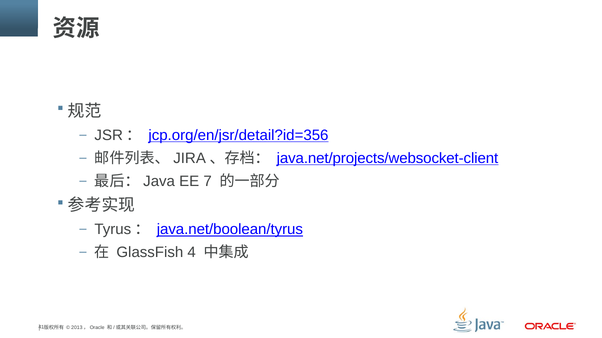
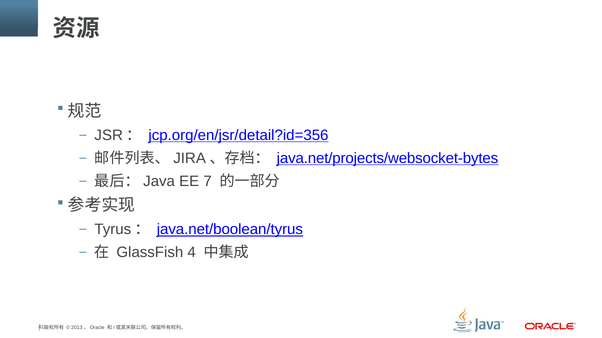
java.net/projects/websocket-client: java.net/projects/websocket-client -> java.net/projects/websocket-bytes
